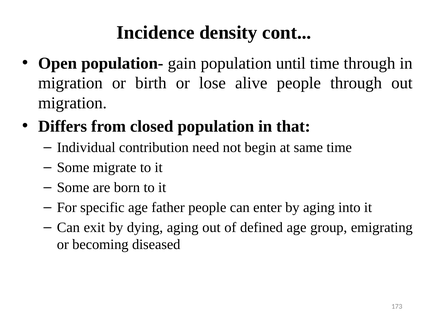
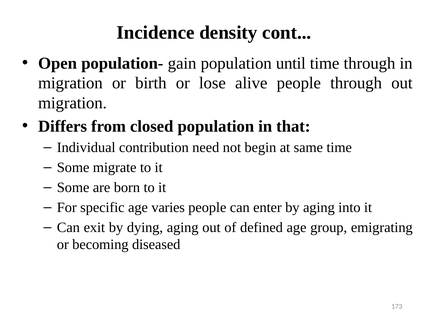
father: father -> varies
